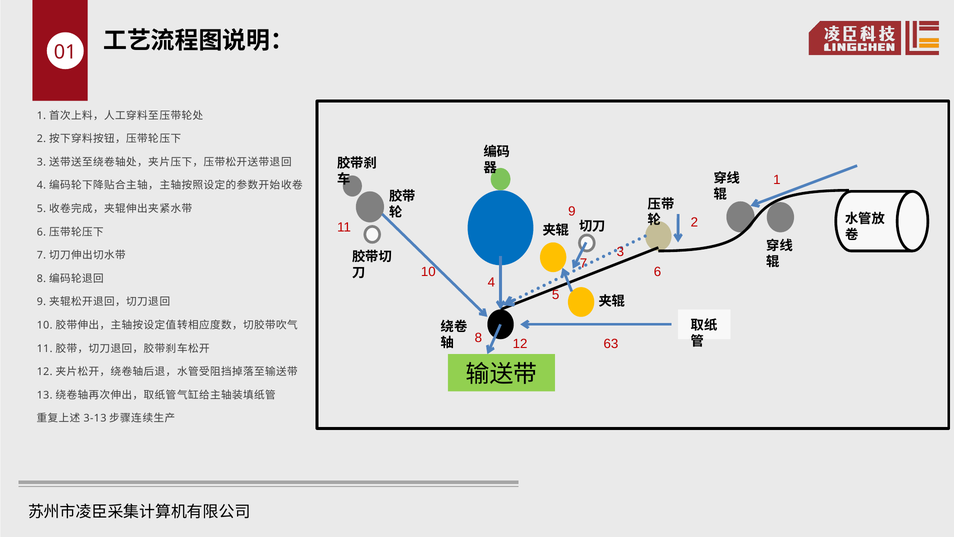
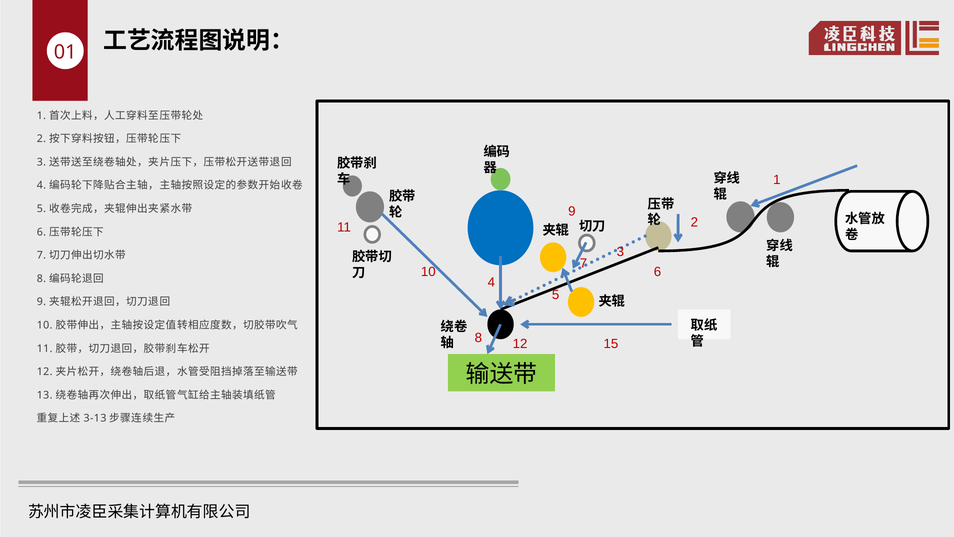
63: 63 -> 15
